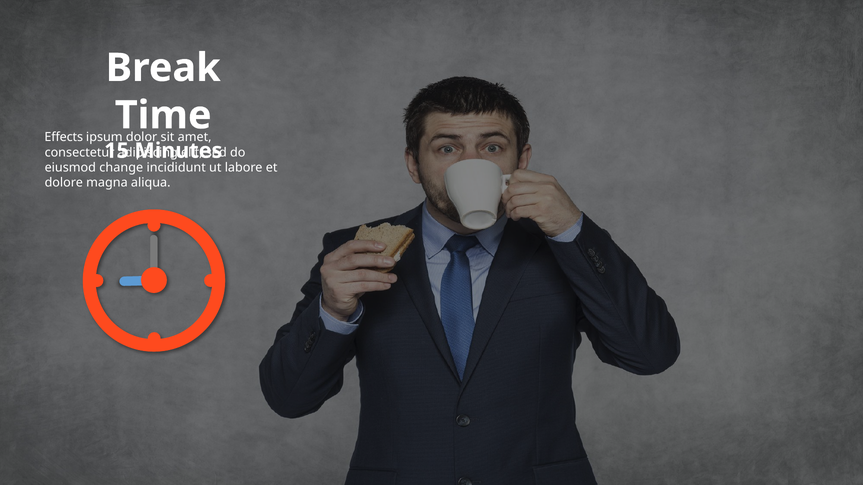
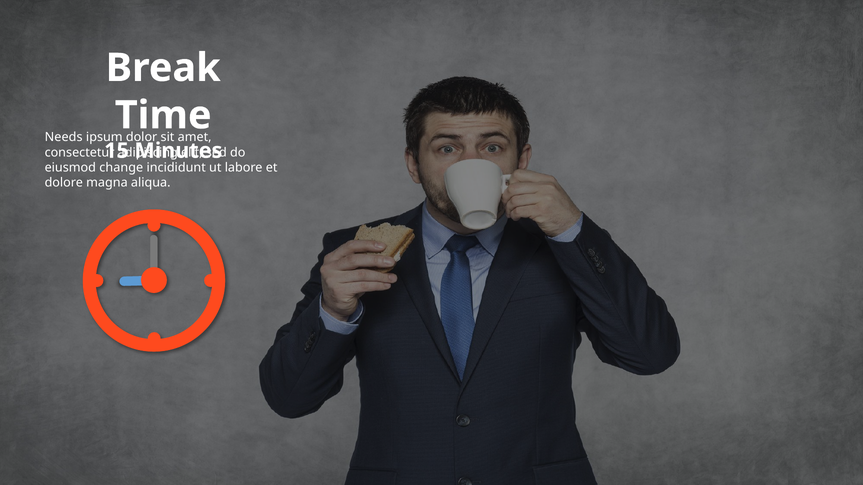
Effects: Effects -> Needs
